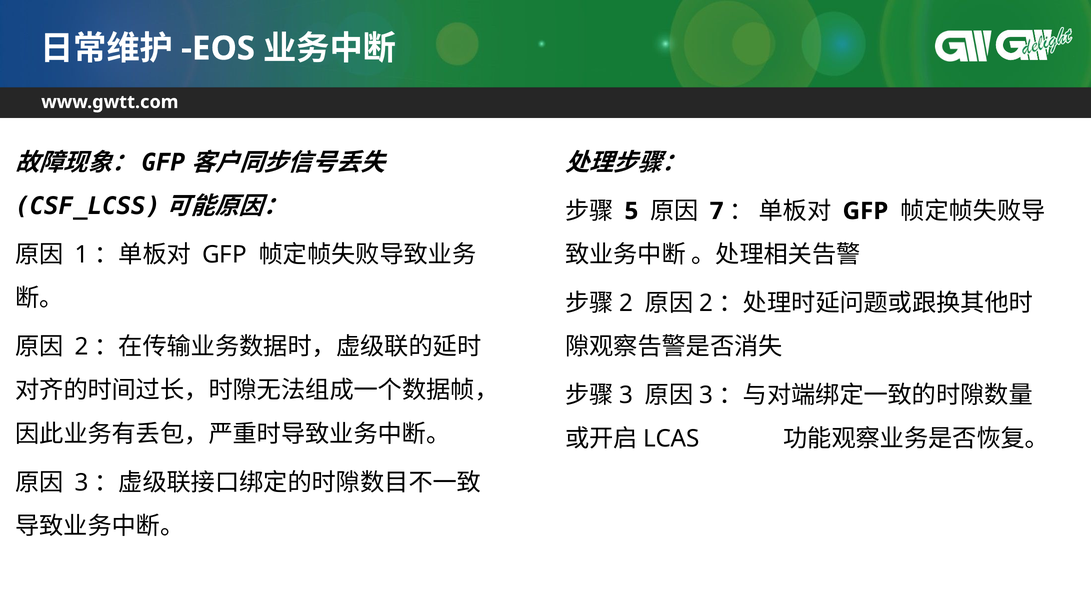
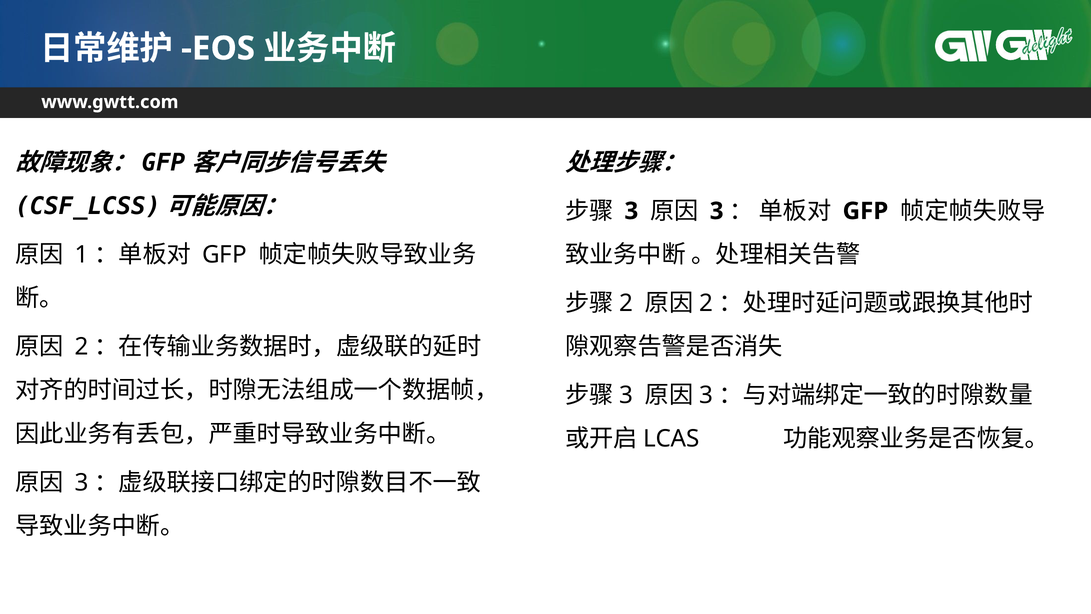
5 at (631, 211): 5 -> 3
7 at (717, 211): 7 -> 3
